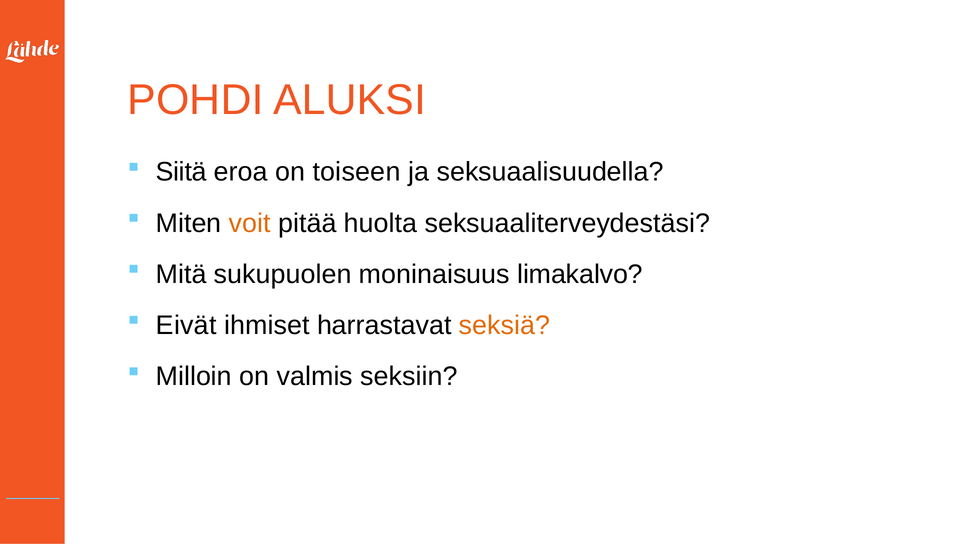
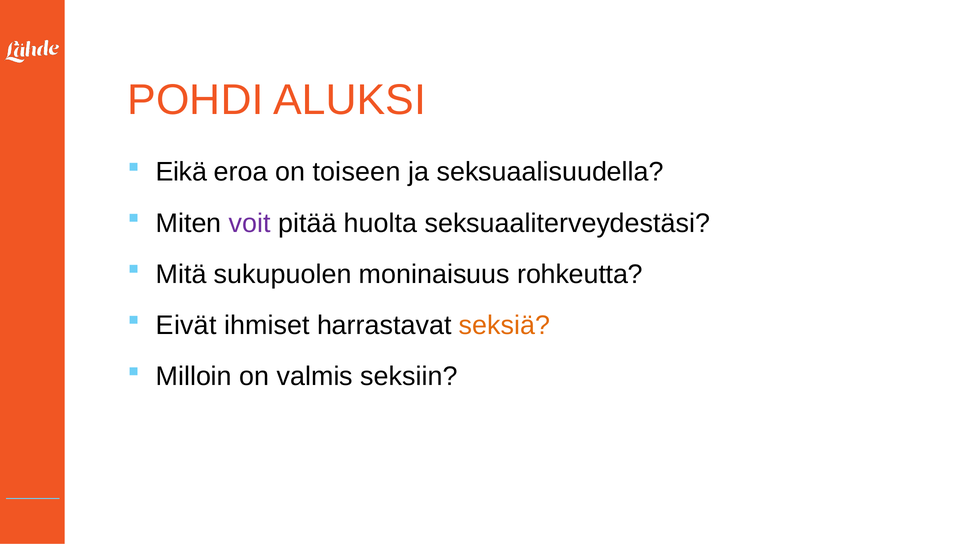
Siitä: Siitä -> Eikä
voit colour: orange -> purple
limakalvo: limakalvo -> rohkeutta
